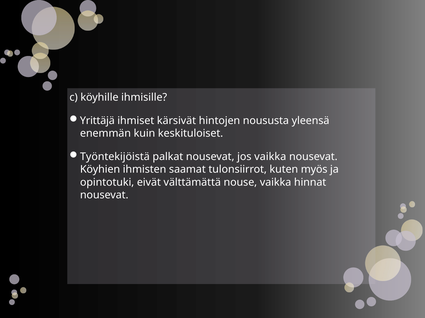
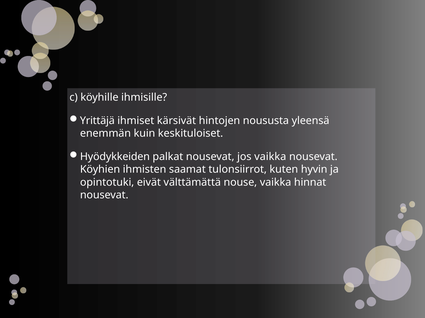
Työntekijöistä: Työntekijöistä -> Hyödykkeiden
myös: myös -> hyvin
